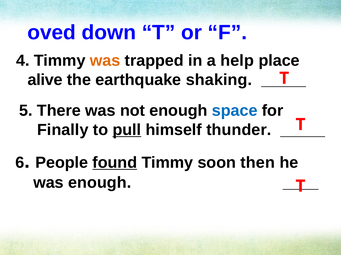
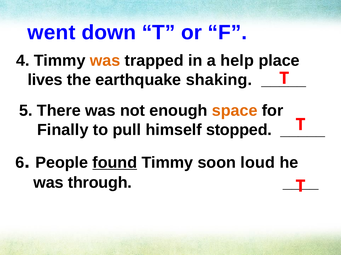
oved: oved -> went
alive: alive -> lives
space colour: blue -> orange
pull underline: present -> none
thunder: thunder -> stopped
then: then -> loud
was enough: enough -> through
